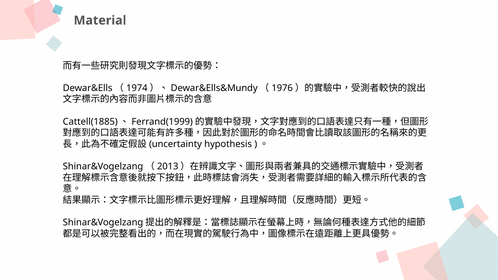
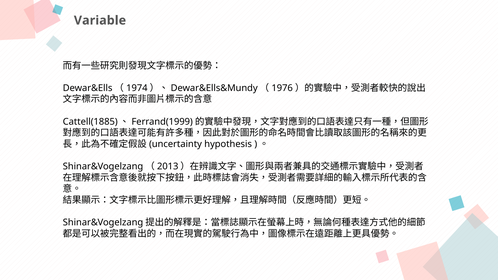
Material: Material -> Variable
